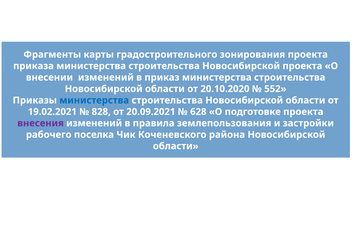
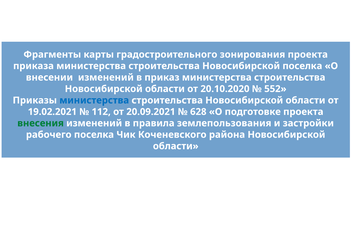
Новосибирской проекта: проекта -> поселка
828: 828 -> 112
внесения colour: purple -> green
